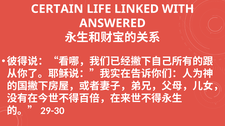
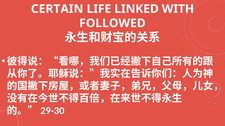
ANSWERED: ANSWERED -> FOLLOWED
